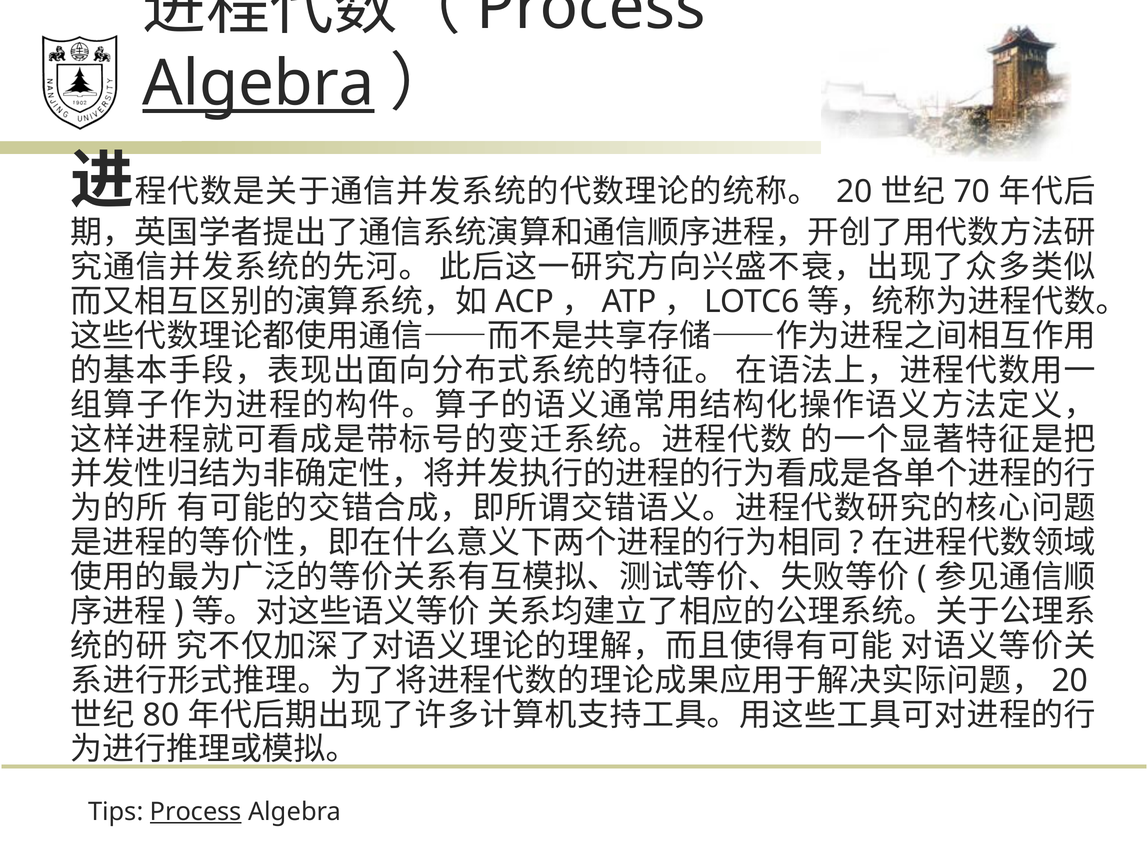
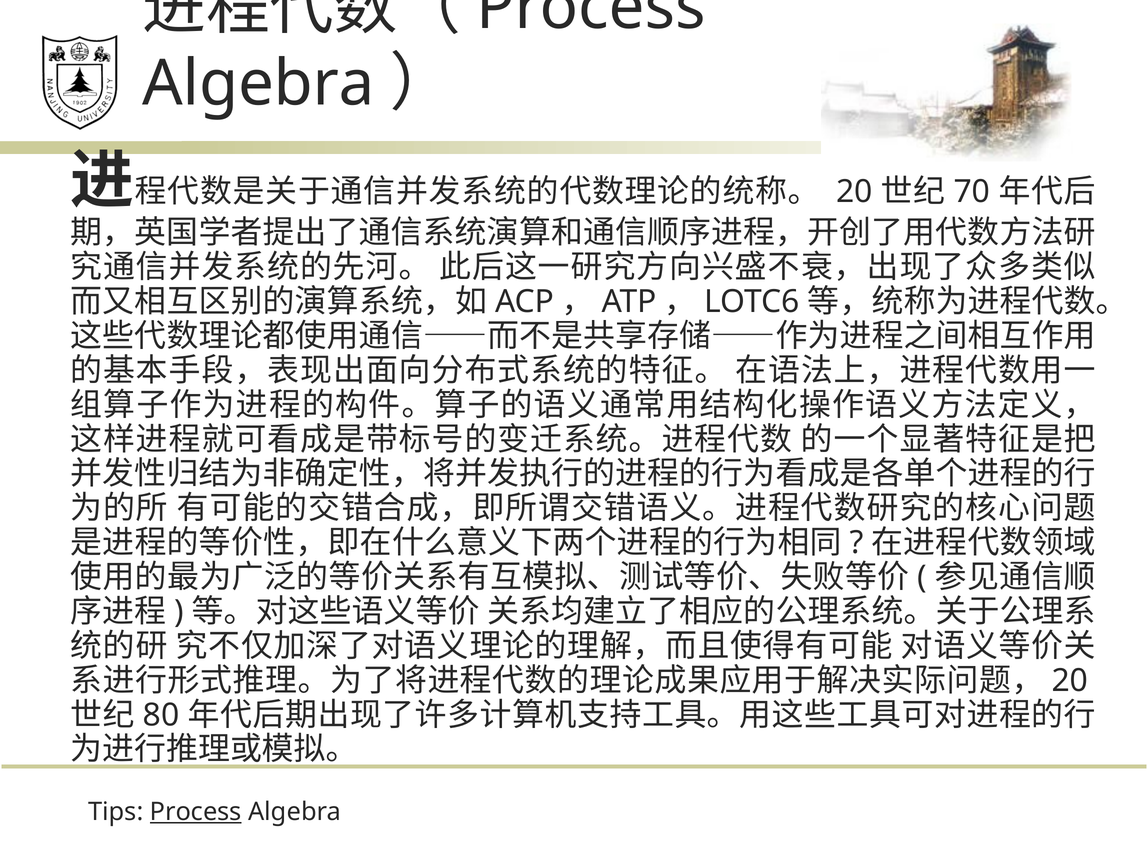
Algebra at (259, 84) underline: present -> none
